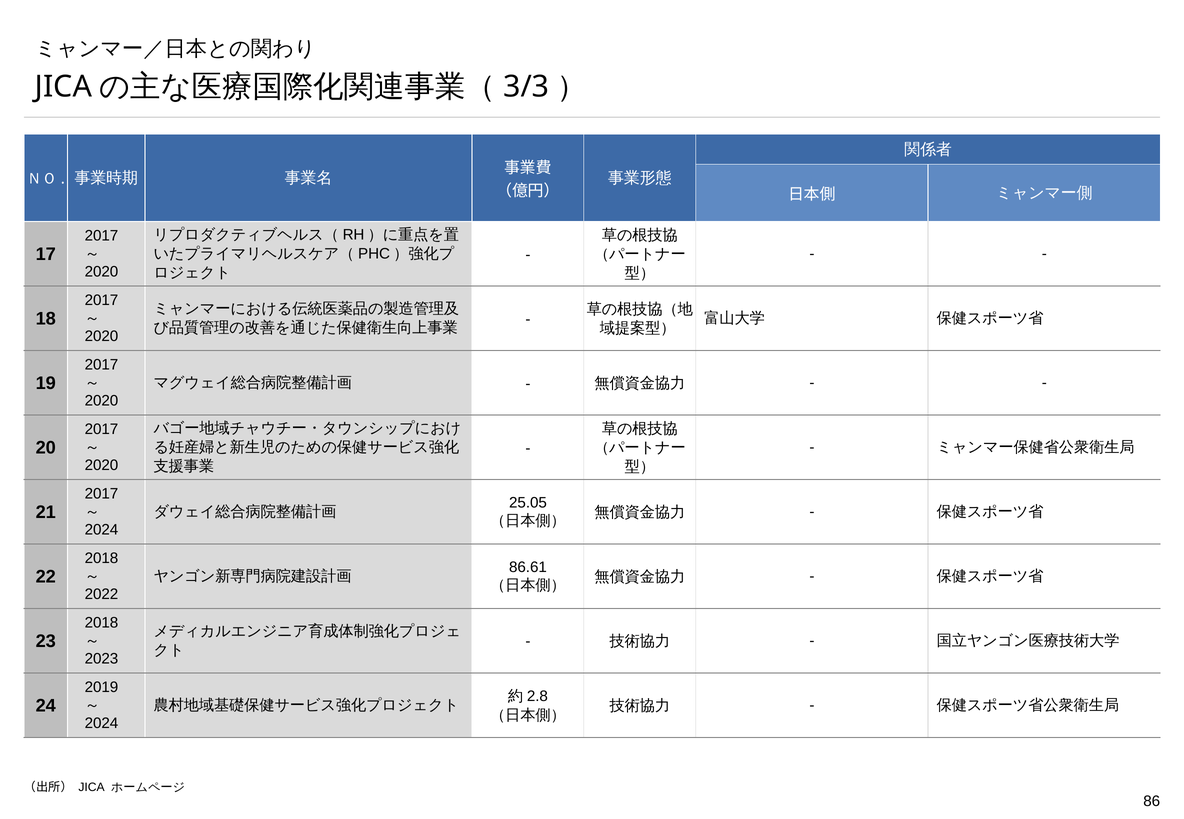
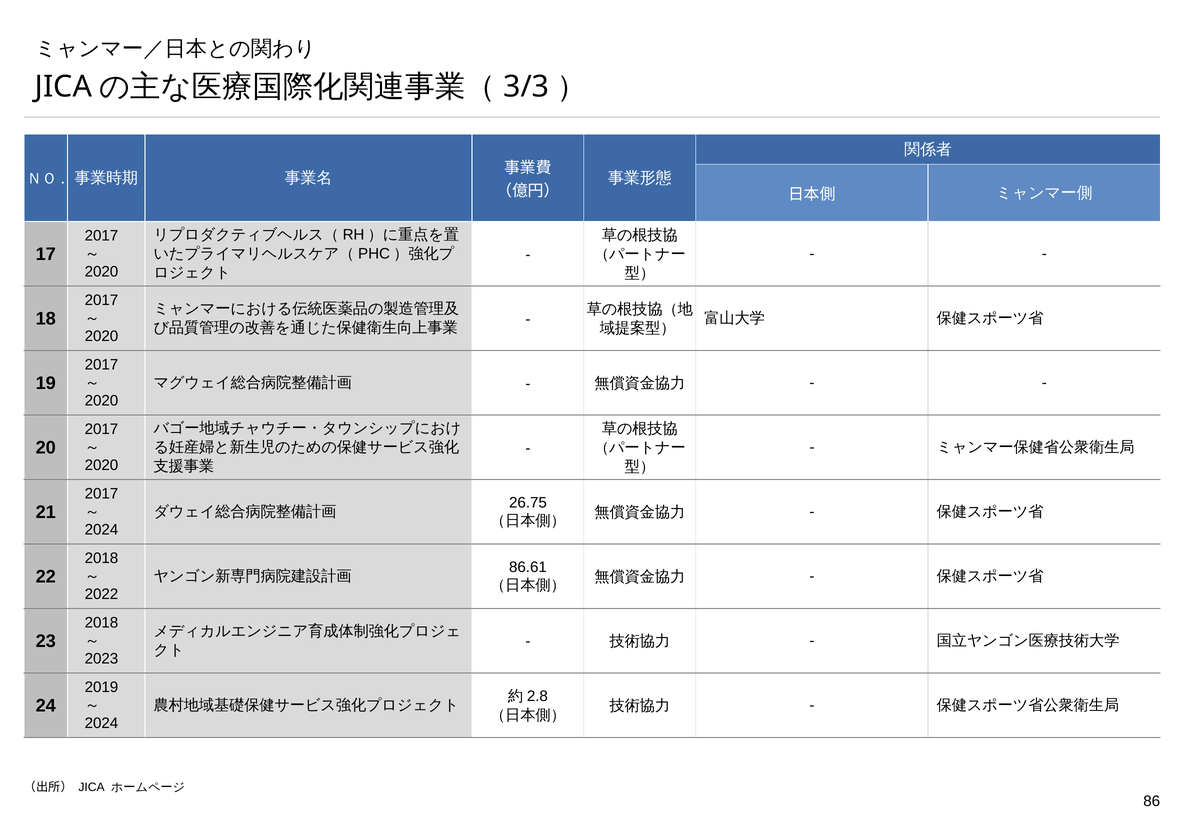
25.05: 25.05 -> 26.75
